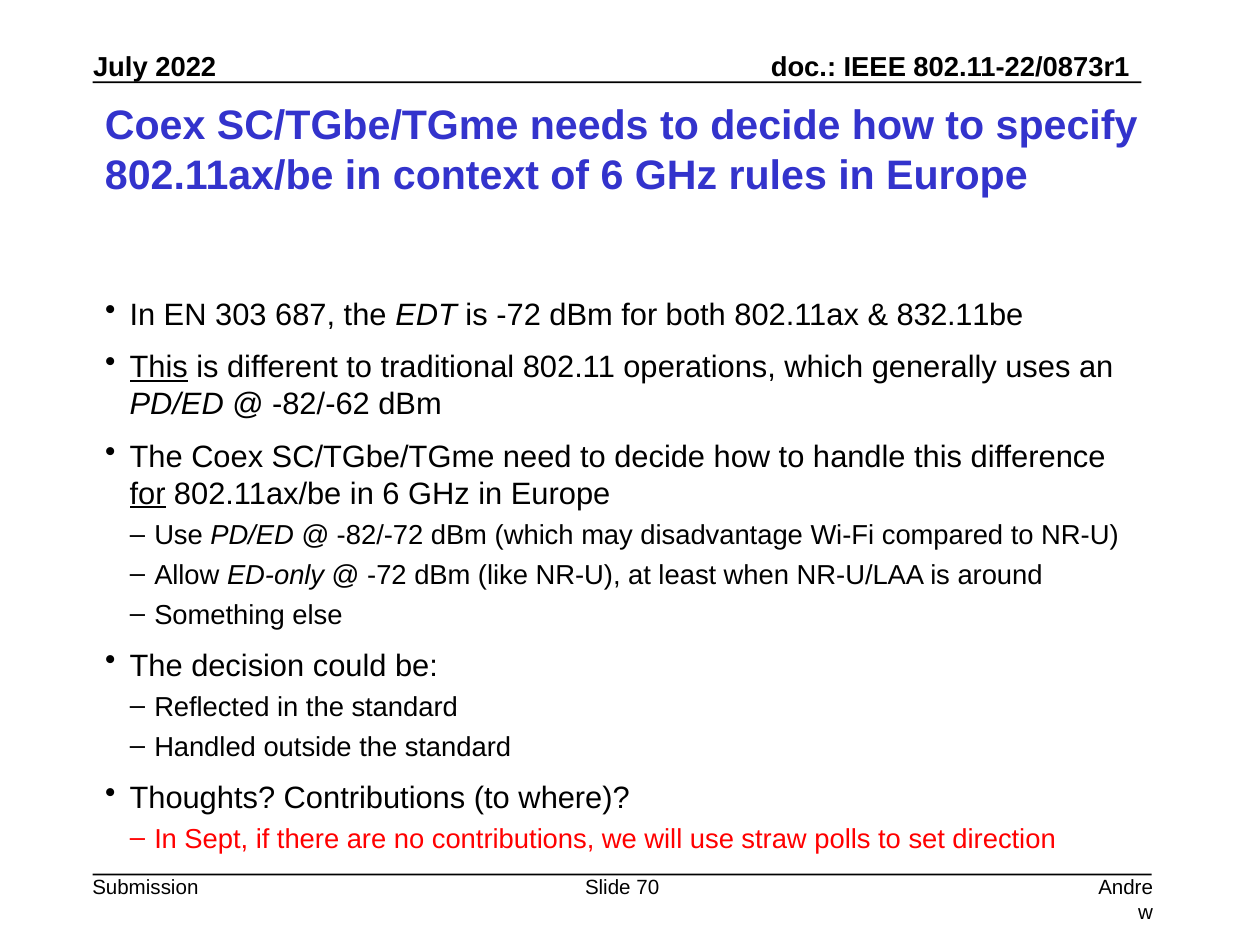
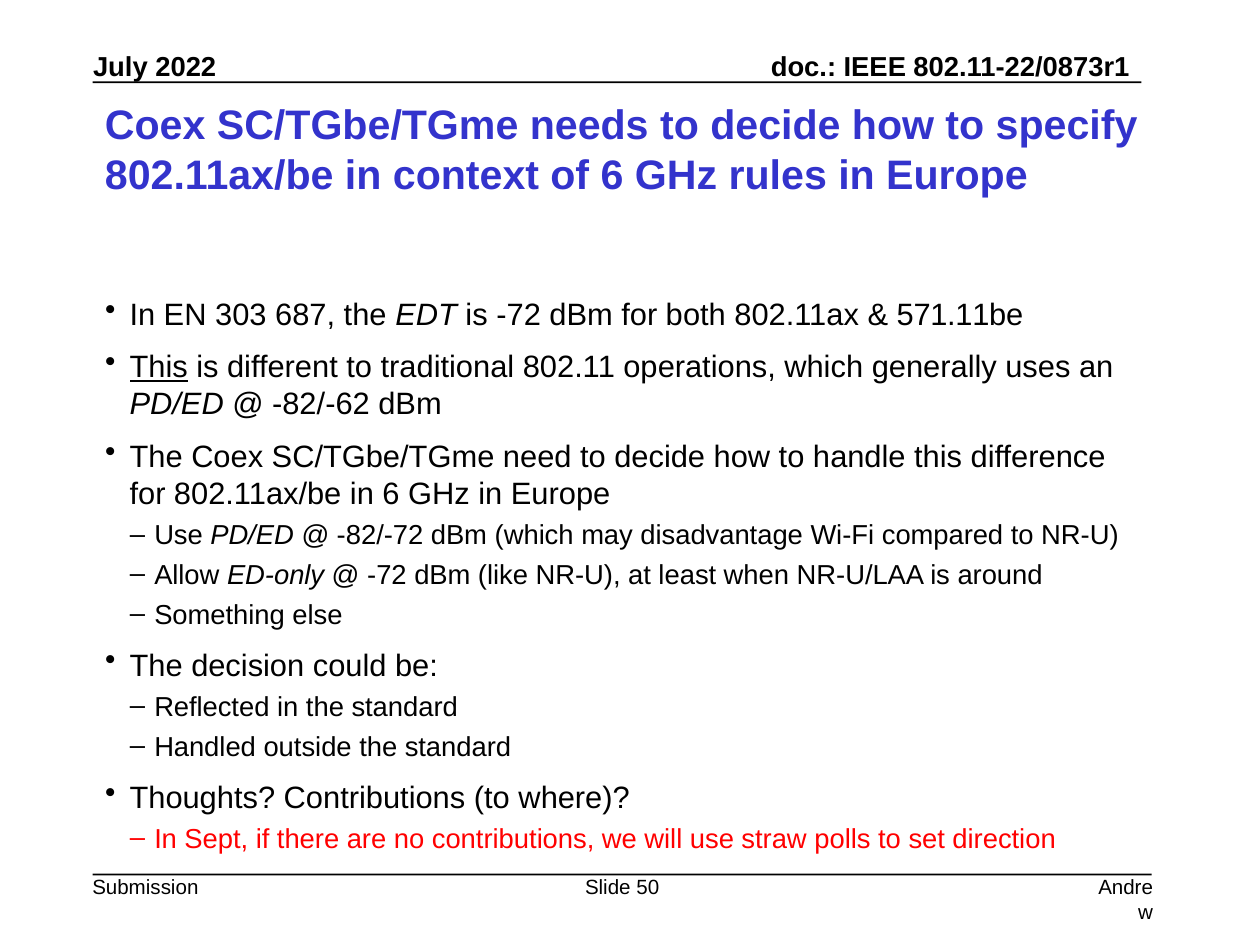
832.11be: 832.11be -> 571.11be
for at (148, 494) underline: present -> none
70: 70 -> 50
